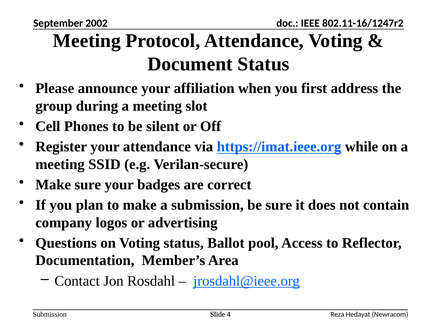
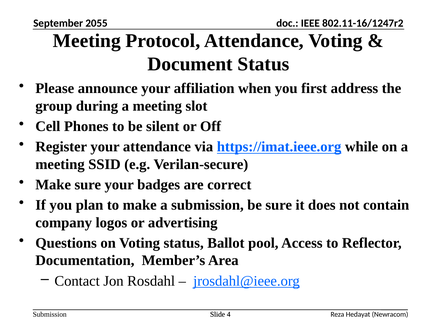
2002: 2002 -> 2055
